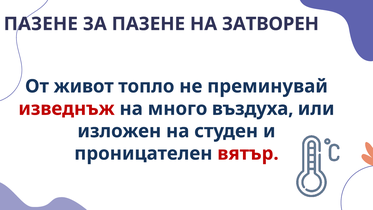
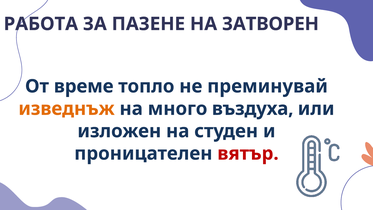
ПАЗЕНЕ at (41, 24): ПАЗЕНЕ -> РАБОТА
живот: живот -> време
изведнъж colour: red -> orange
